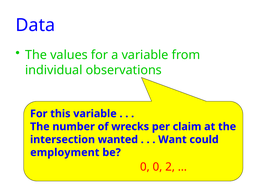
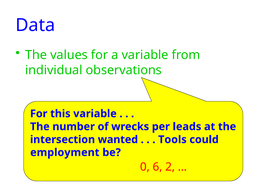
claim: claim -> leads
Want: Want -> Tools
0 0: 0 -> 6
